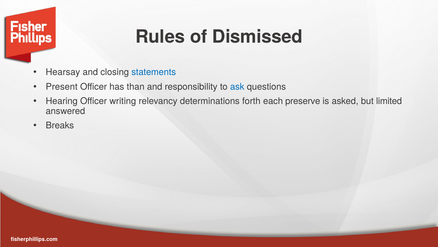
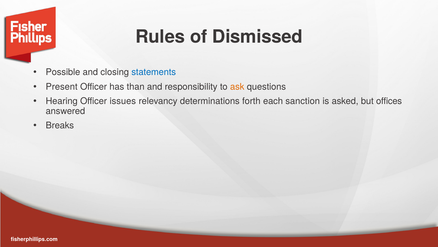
Hearsay: Hearsay -> Possible
ask colour: blue -> orange
writing: writing -> issues
preserve: preserve -> sanction
limited: limited -> offices
